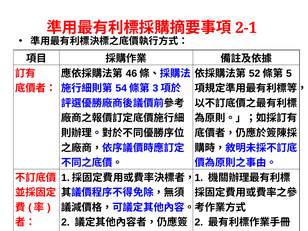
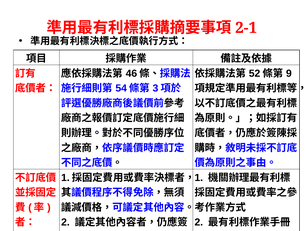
5: 5 -> 9
